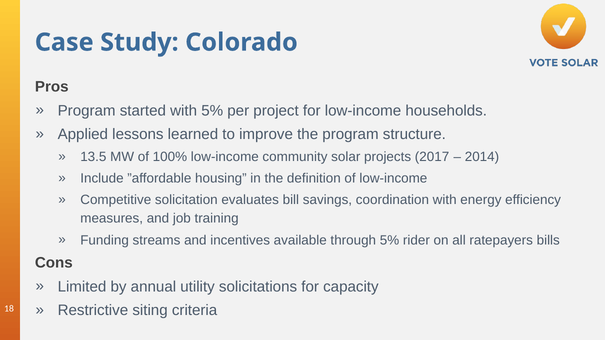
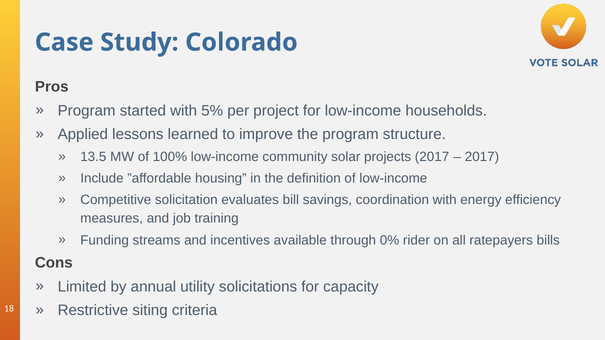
2014 at (482, 157): 2014 -> 2017
through 5%: 5% -> 0%
